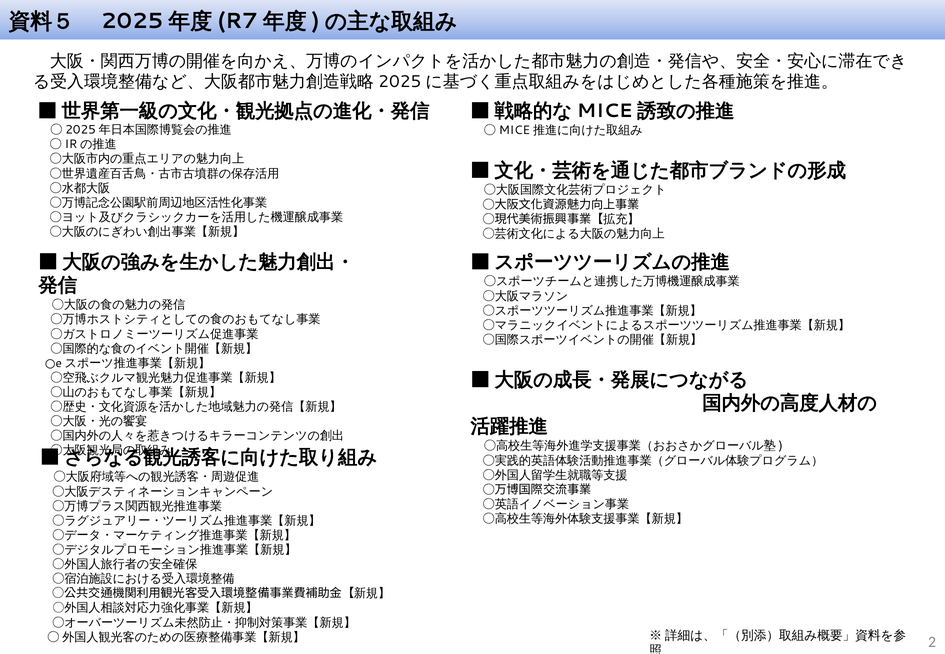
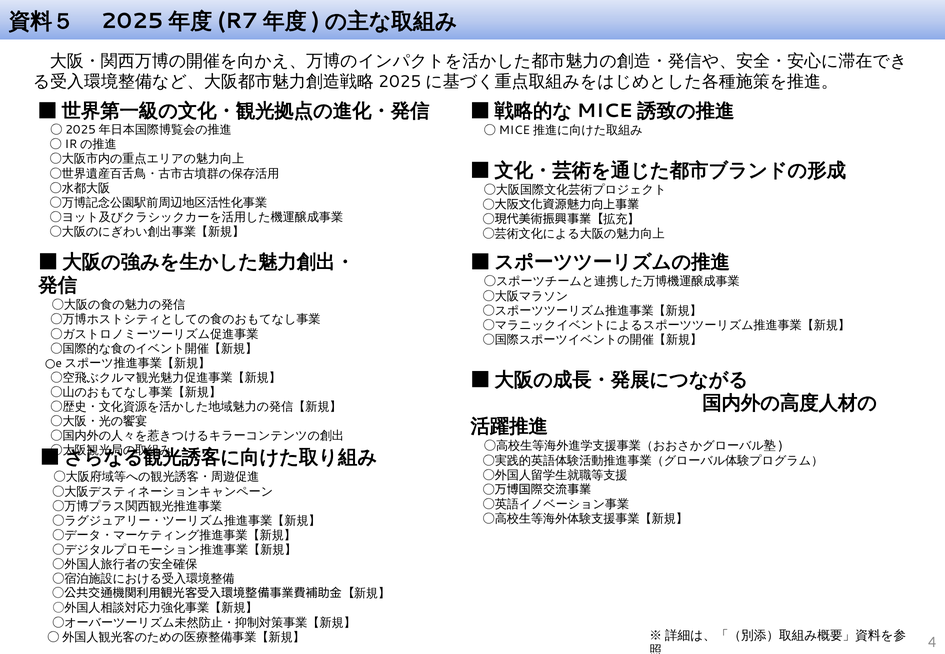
2: 2 -> 4
